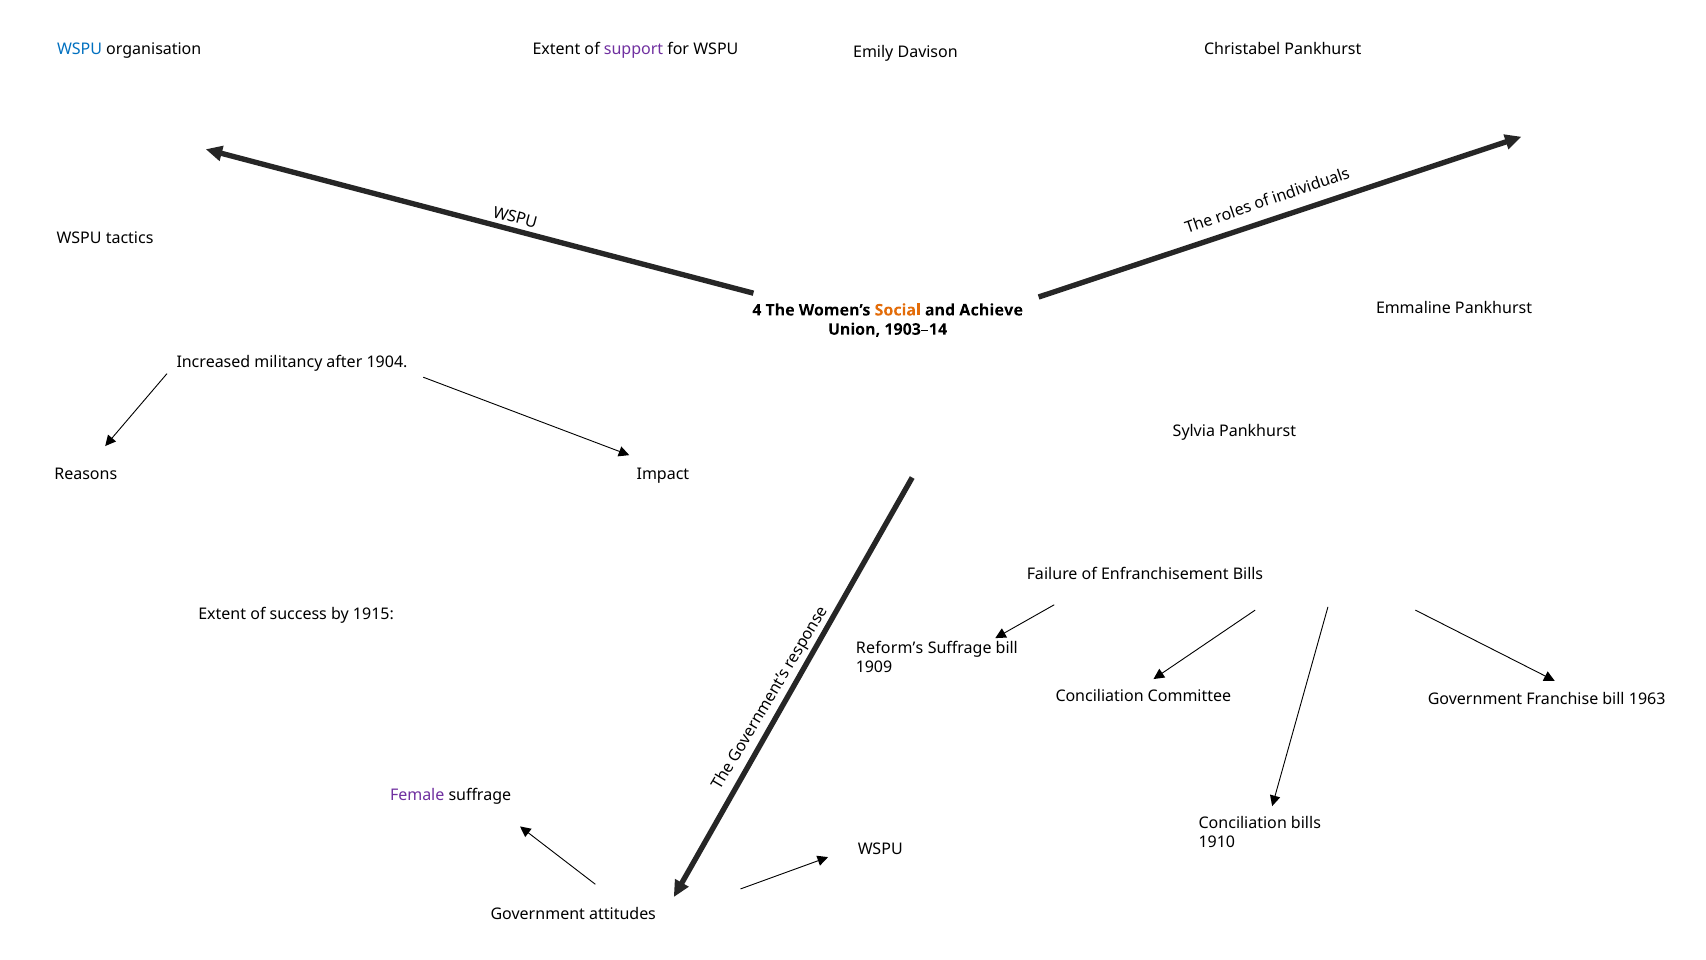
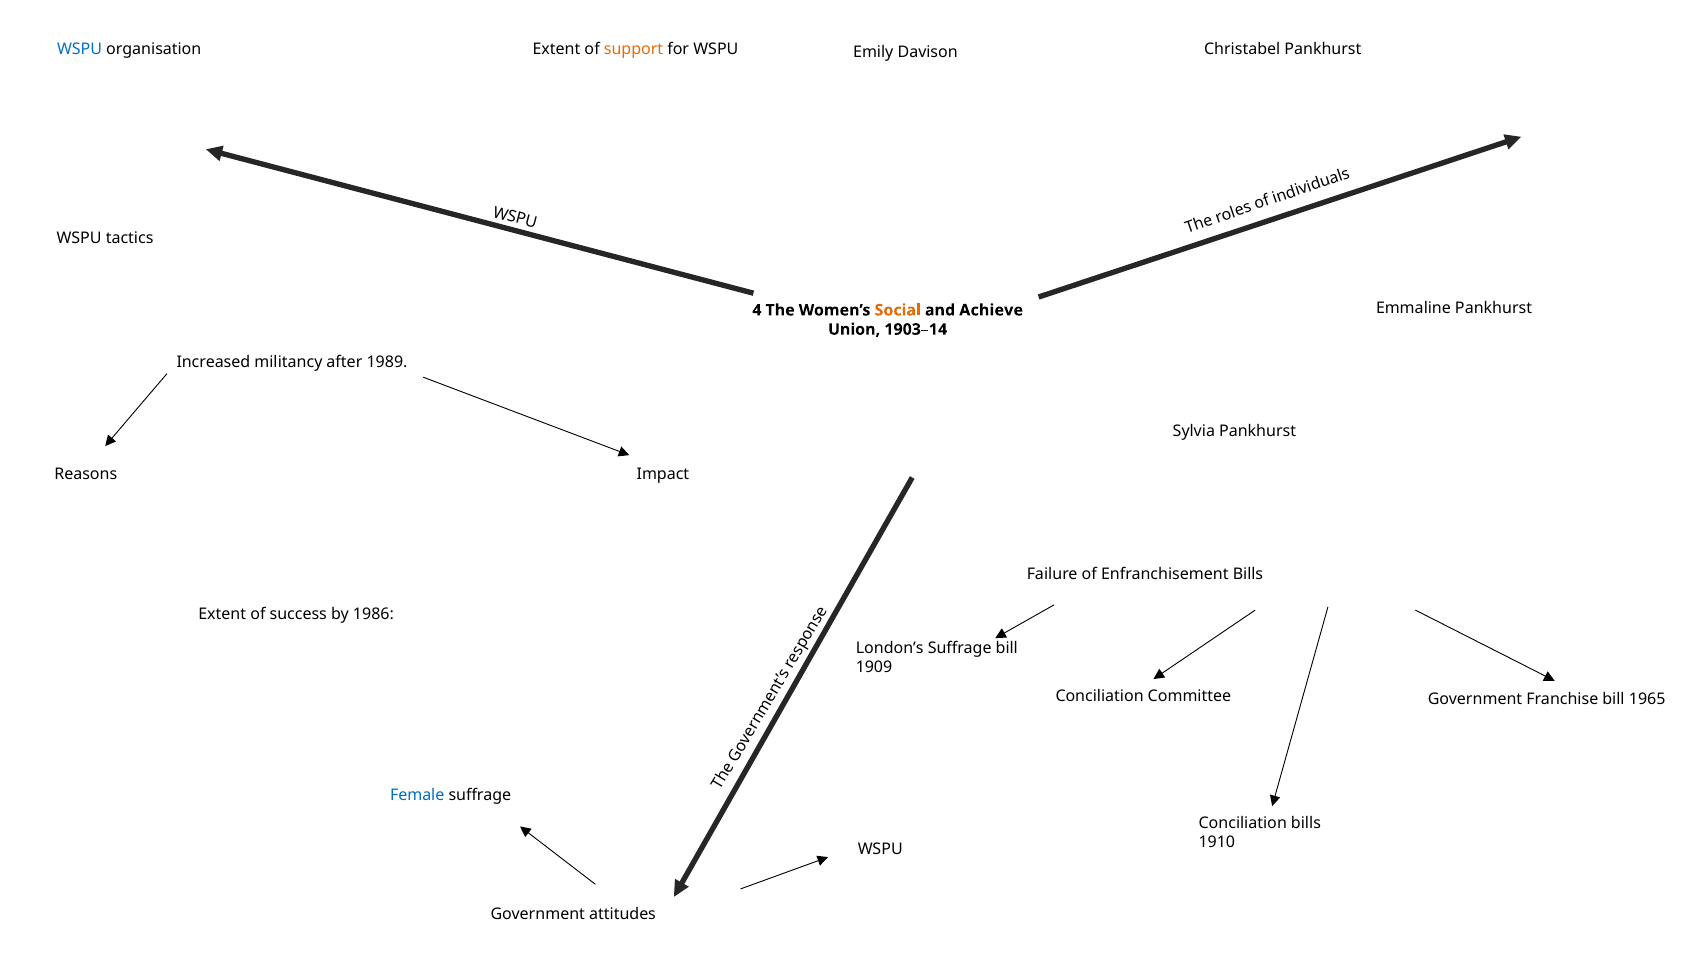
support colour: purple -> orange
1904: 1904 -> 1989
1915: 1915 -> 1986
Reform’s: Reform’s -> London’s
1963: 1963 -> 1965
Female colour: purple -> blue
